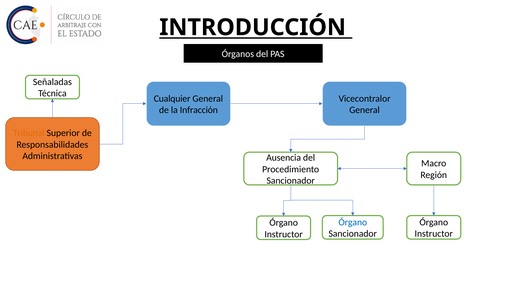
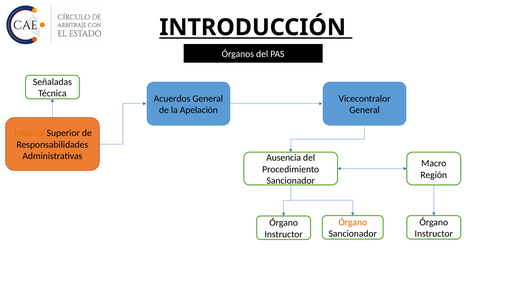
Cualquier: Cualquier -> Acuerdos
Infracción: Infracción -> Apelación
Órgano at (353, 222) colour: blue -> orange
